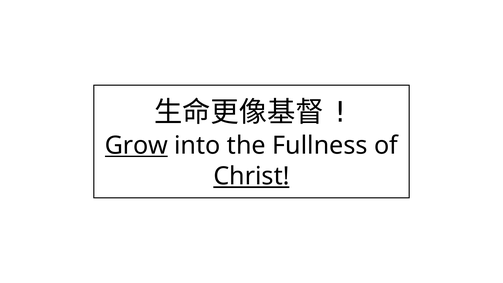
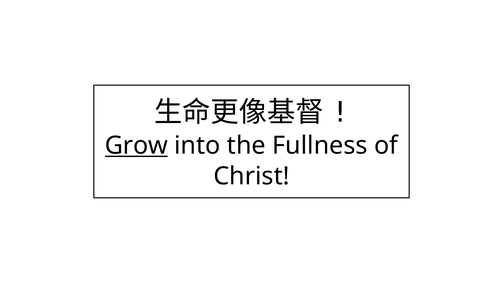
Christ underline: present -> none
